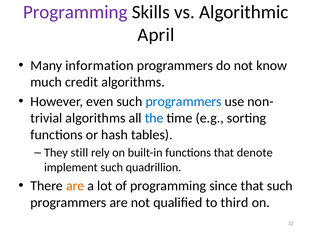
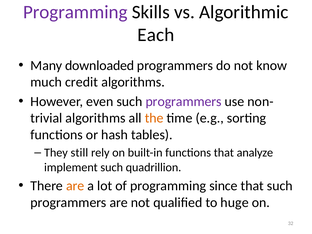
April: April -> Each
information: information -> downloaded
programmers at (184, 102) colour: blue -> purple
the colour: blue -> orange
denote: denote -> analyze
third: third -> huge
